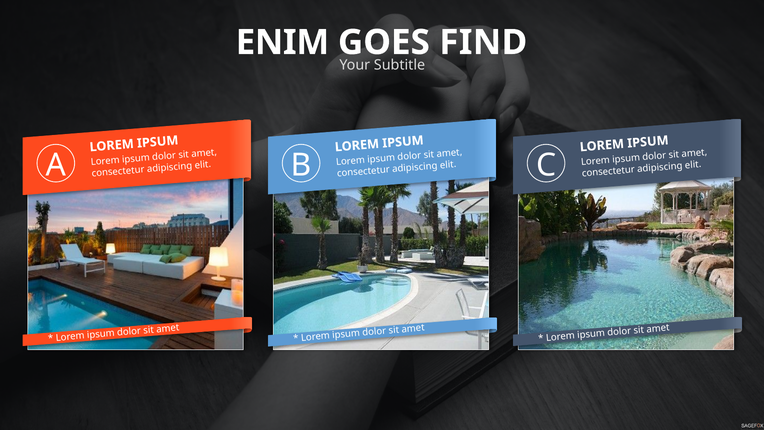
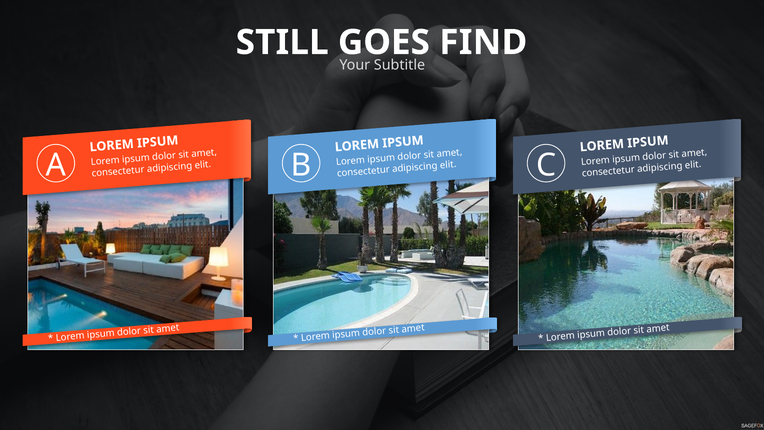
ENIM: ENIM -> STILL
